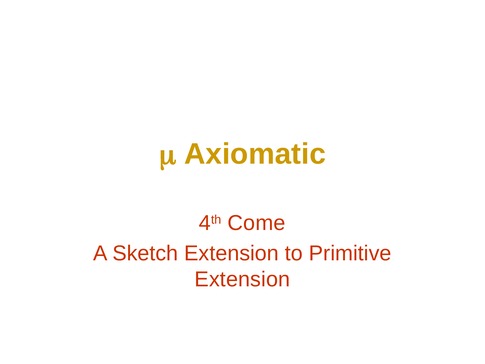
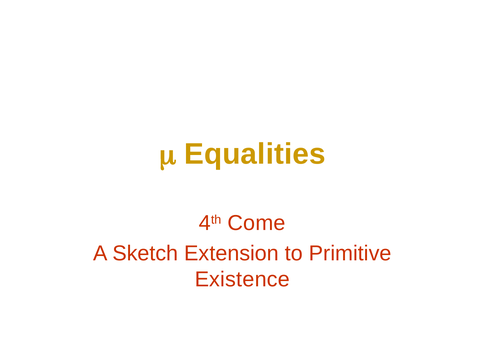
Axiomatic: Axiomatic -> Equalities
Extension at (242, 279): Extension -> Existence
